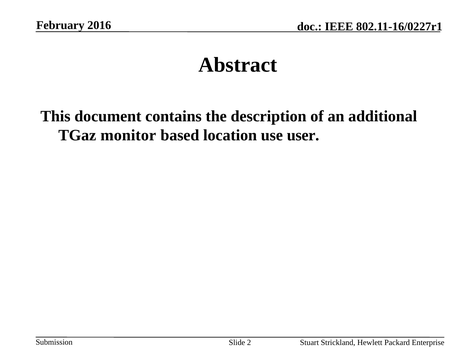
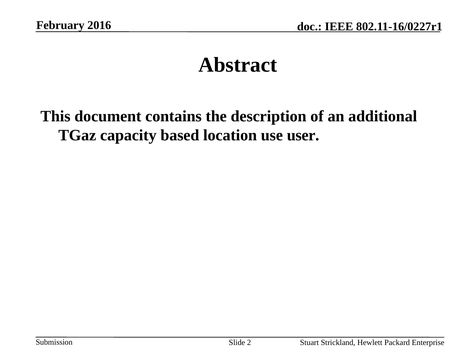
monitor: monitor -> capacity
